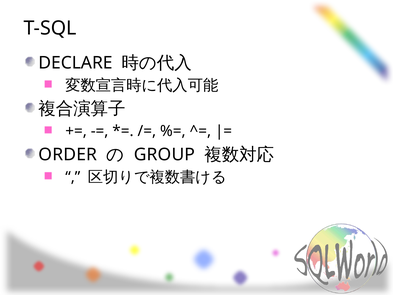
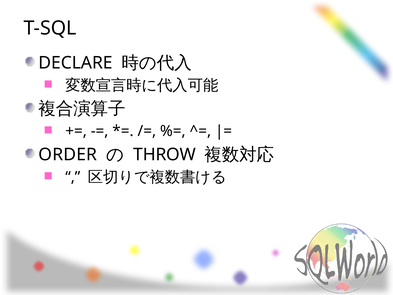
GROUP: GROUP -> THROW
